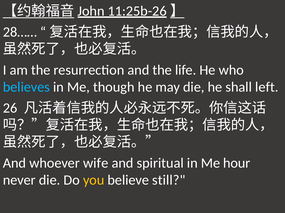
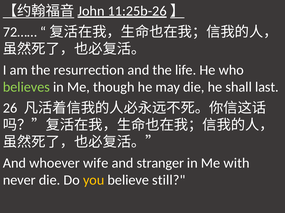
28……: 28…… -> 72……
believes colour: light blue -> light green
left: left -> last
spiritual: spiritual -> stranger
hour: hour -> with
